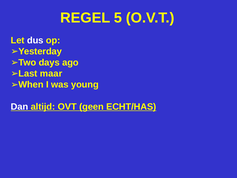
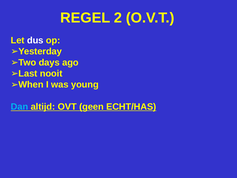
5: 5 -> 2
maar: maar -> nooit
Dan colour: white -> light blue
